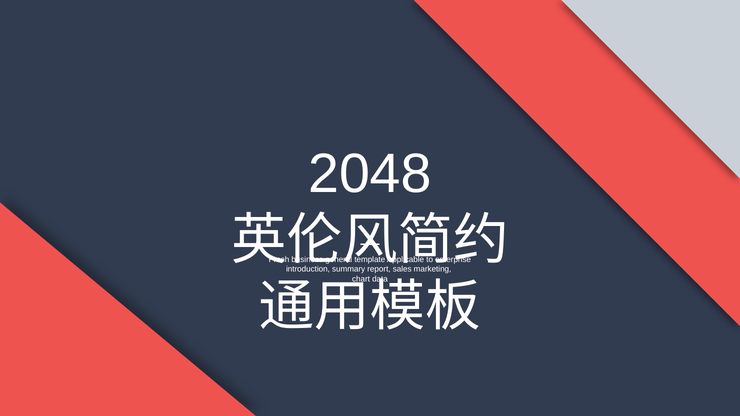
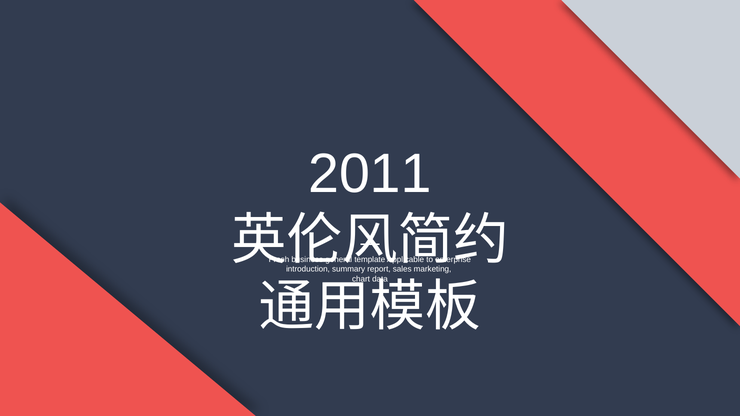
2048: 2048 -> 2011
